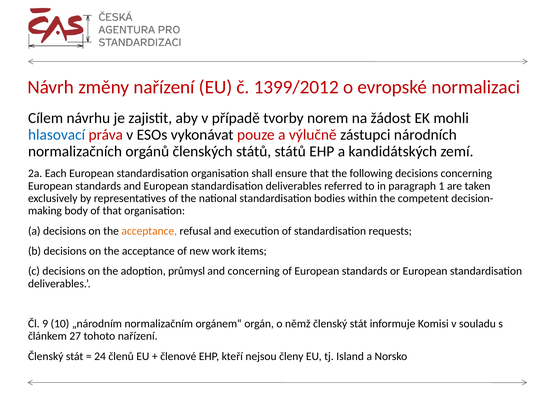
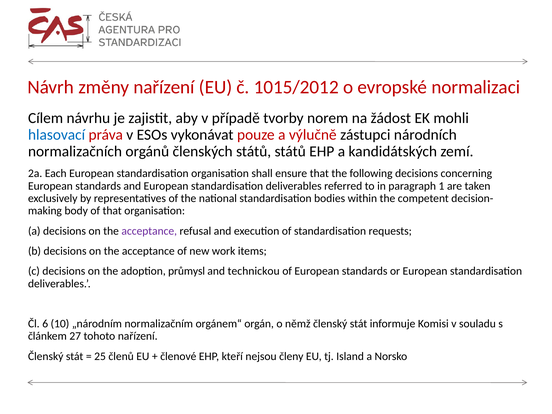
1399/2012: 1399/2012 -> 1015/2012
acceptance at (149, 231) colour: orange -> purple
and concerning: concerning -> technickou
9: 9 -> 6
24: 24 -> 25
